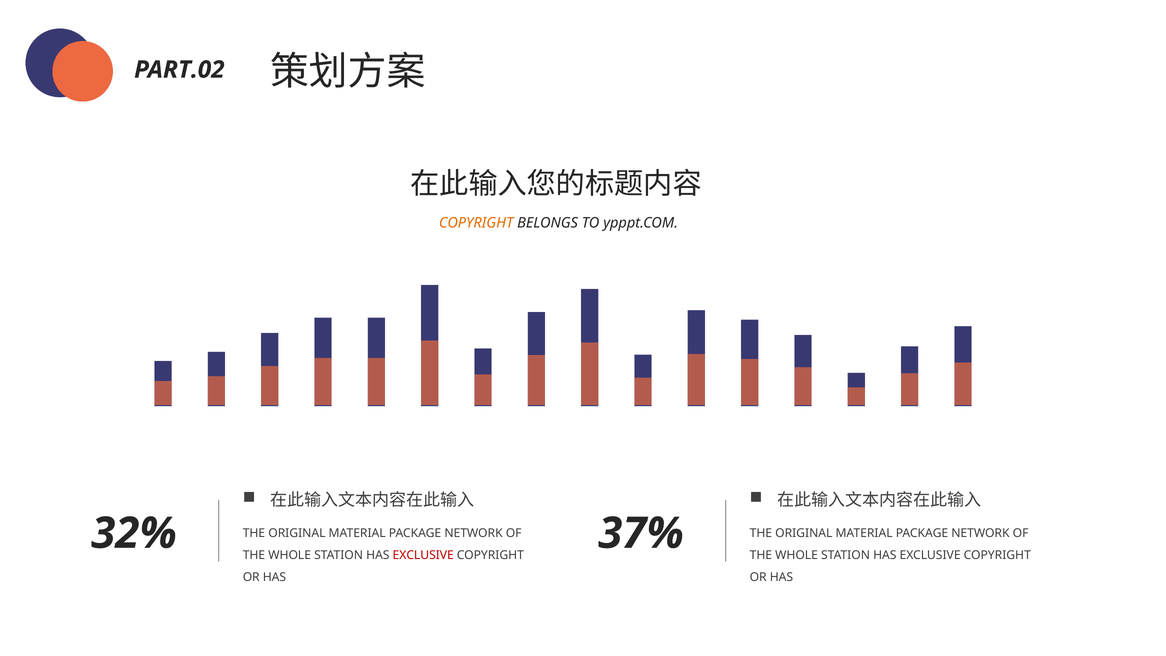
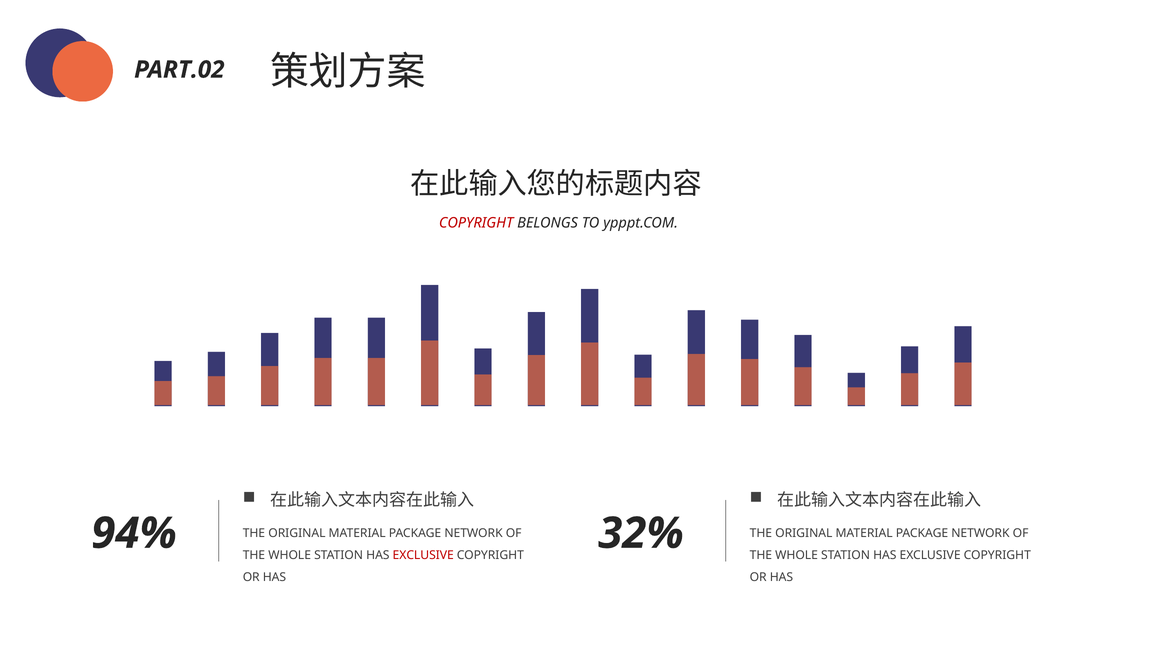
COPYRIGHT at (476, 223) colour: orange -> red
32%: 32% -> 94%
37%: 37% -> 32%
